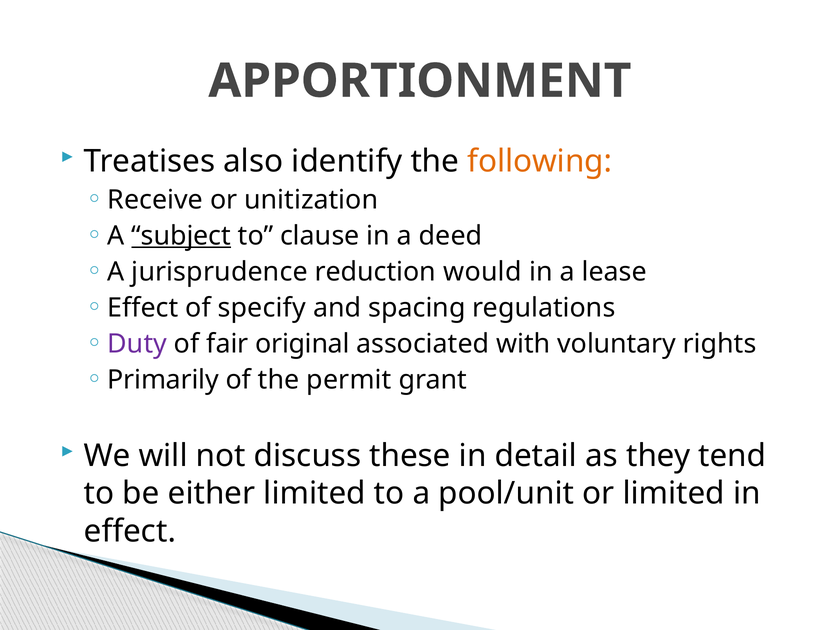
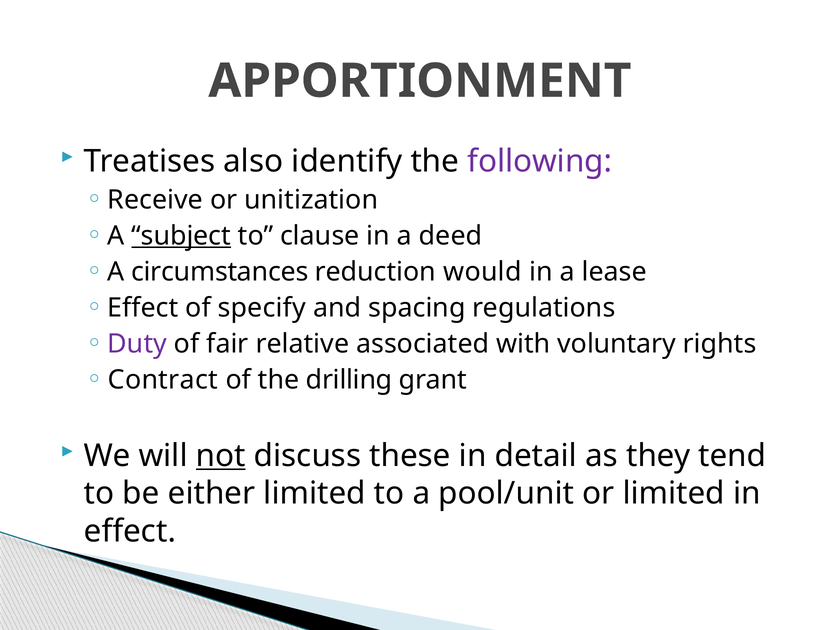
following colour: orange -> purple
jurisprudence: jurisprudence -> circumstances
original: original -> relative
Primarily: Primarily -> Contract
permit: permit -> drilling
not underline: none -> present
